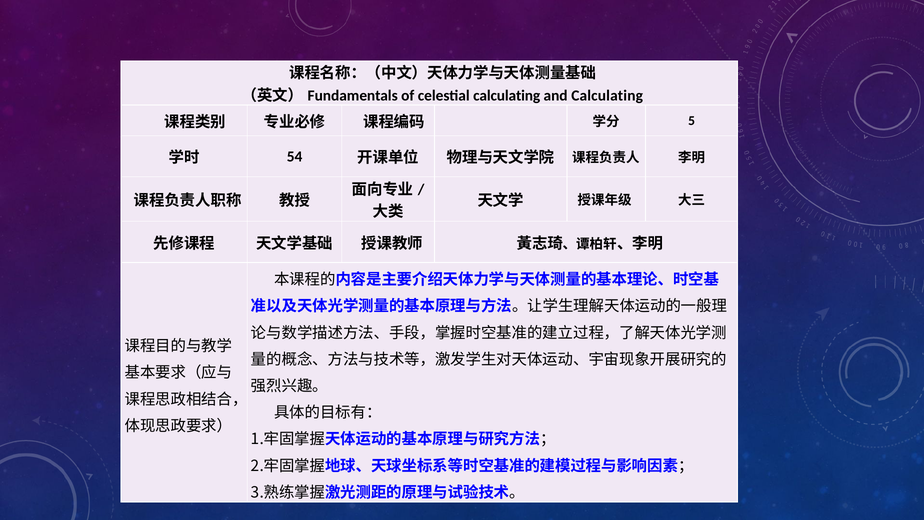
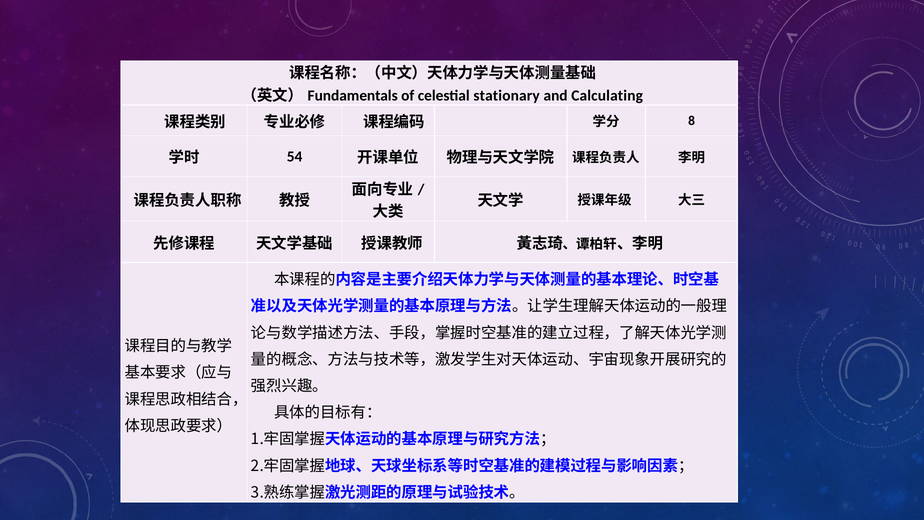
celestial calculating: calculating -> stationary
5: 5 -> 8
